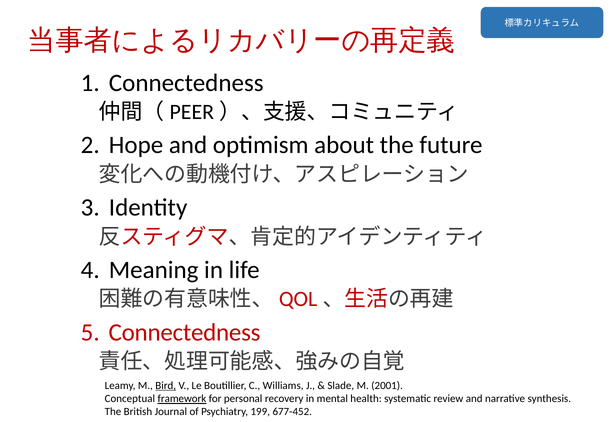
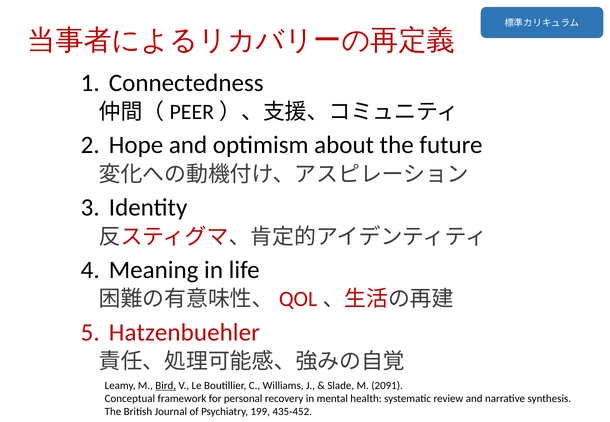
Connectedness at (185, 333): Connectedness -> Hatzenbuehler
2001: 2001 -> 2091
framework underline: present -> none
677-452: 677-452 -> 435-452
